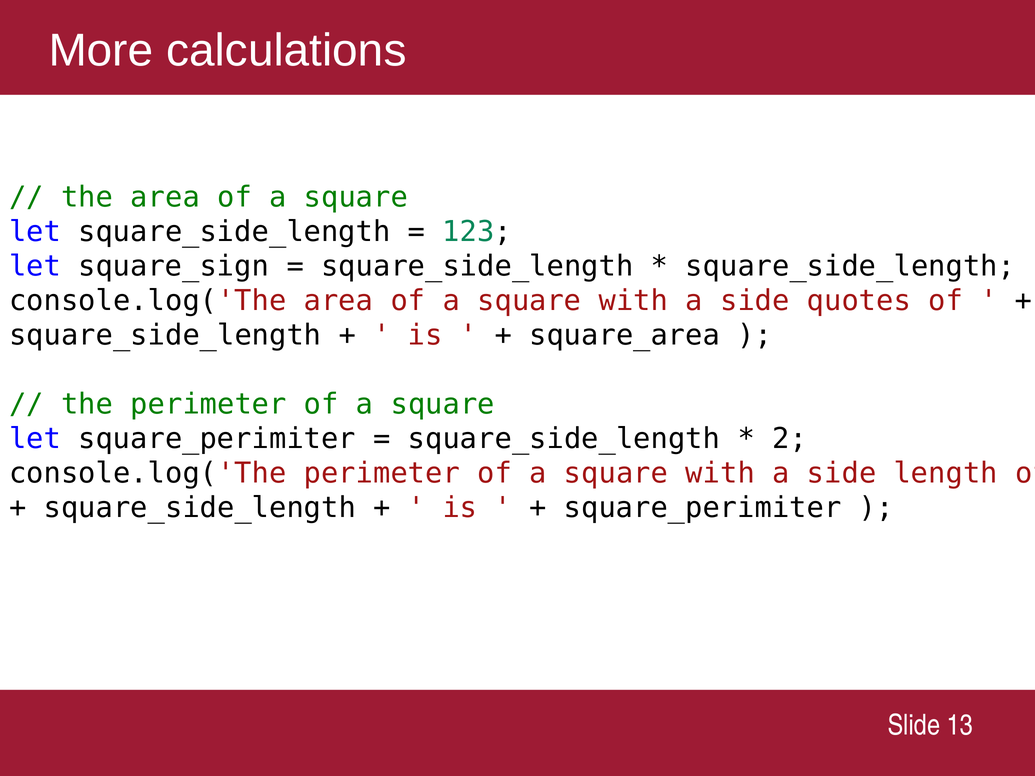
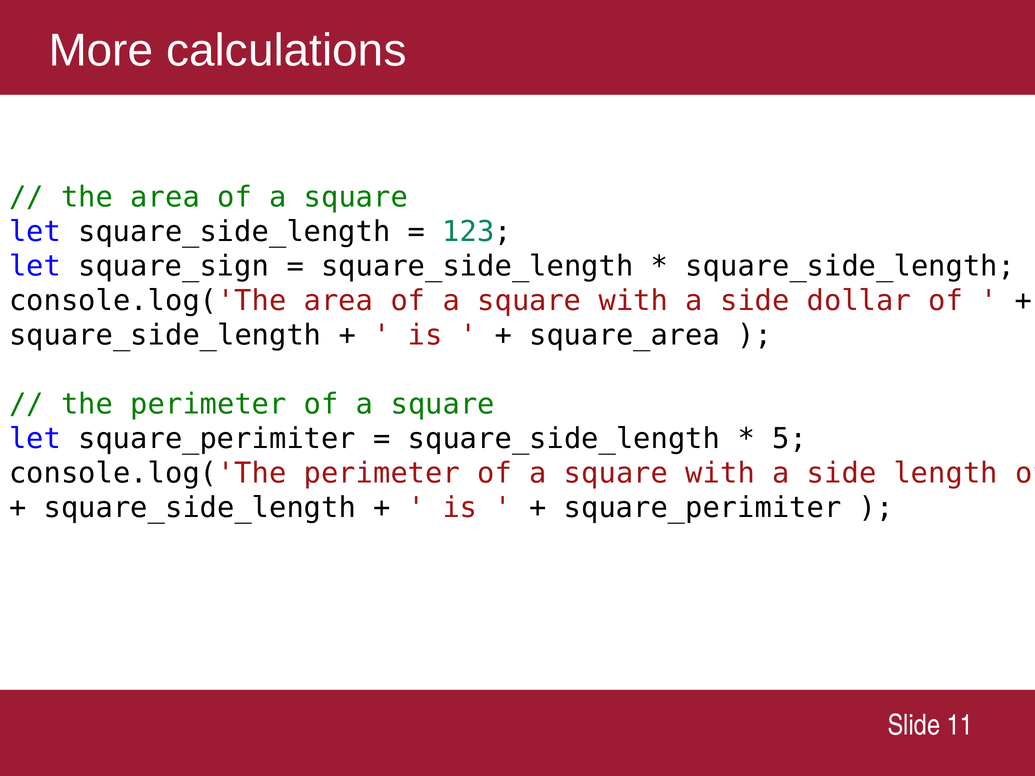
quotes: quotes -> dollar
2: 2 -> 5
13: 13 -> 11
